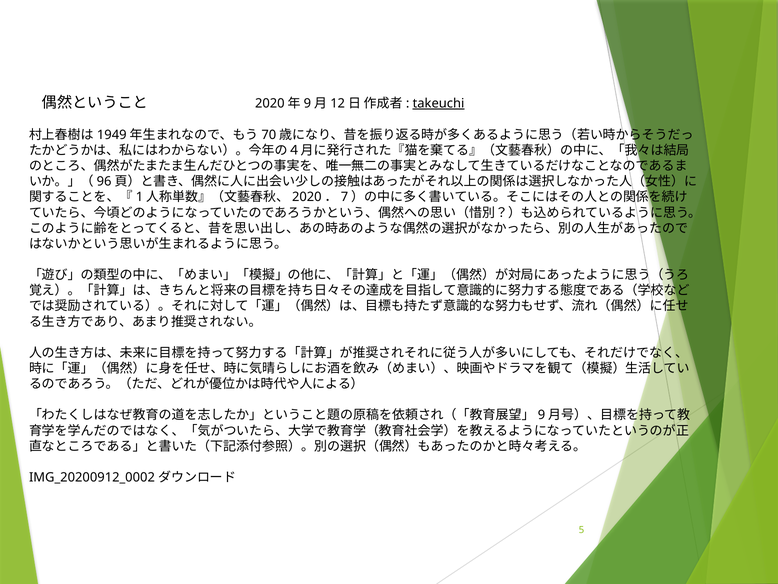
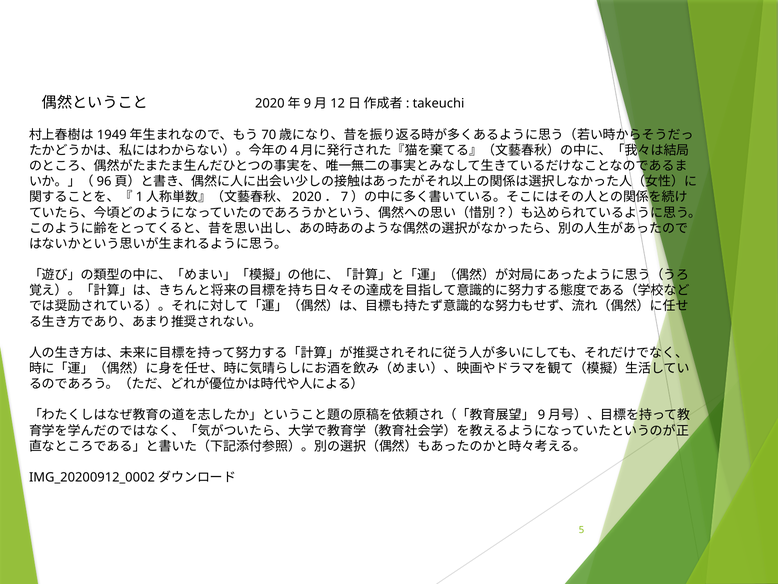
takeuchi underline: present -> none
